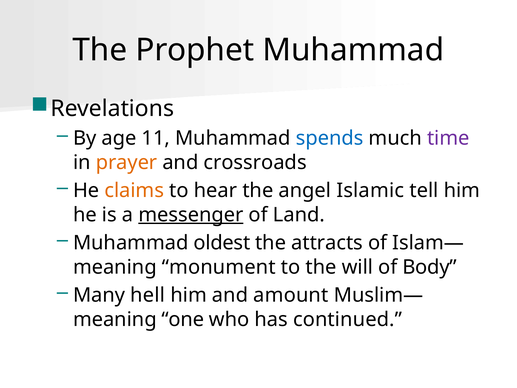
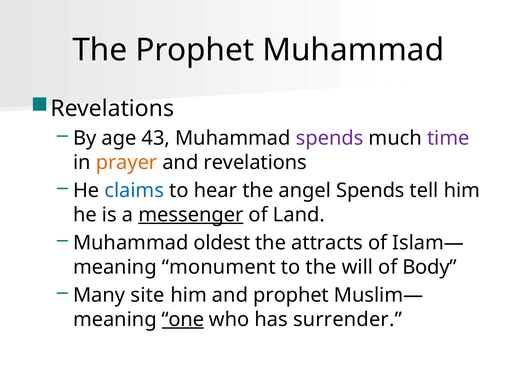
11: 11 -> 43
spends at (330, 138) colour: blue -> purple
and crossroads: crossroads -> revelations
claims colour: orange -> blue
angel Islamic: Islamic -> Spends
hell: hell -> site
and amount: amount -> prophet
one underline: none -> present
continued: continued -> surrender
